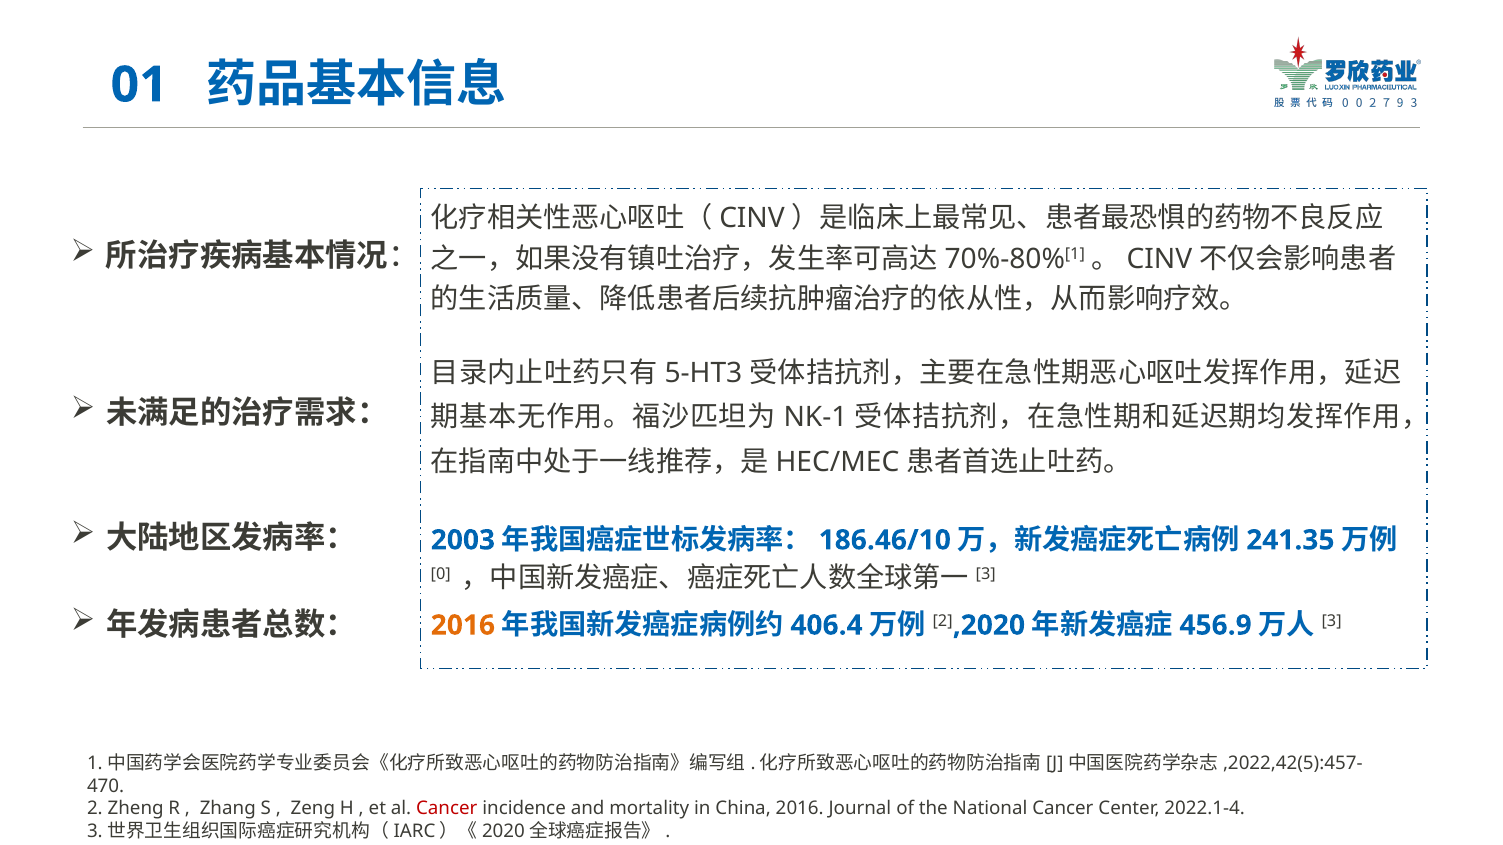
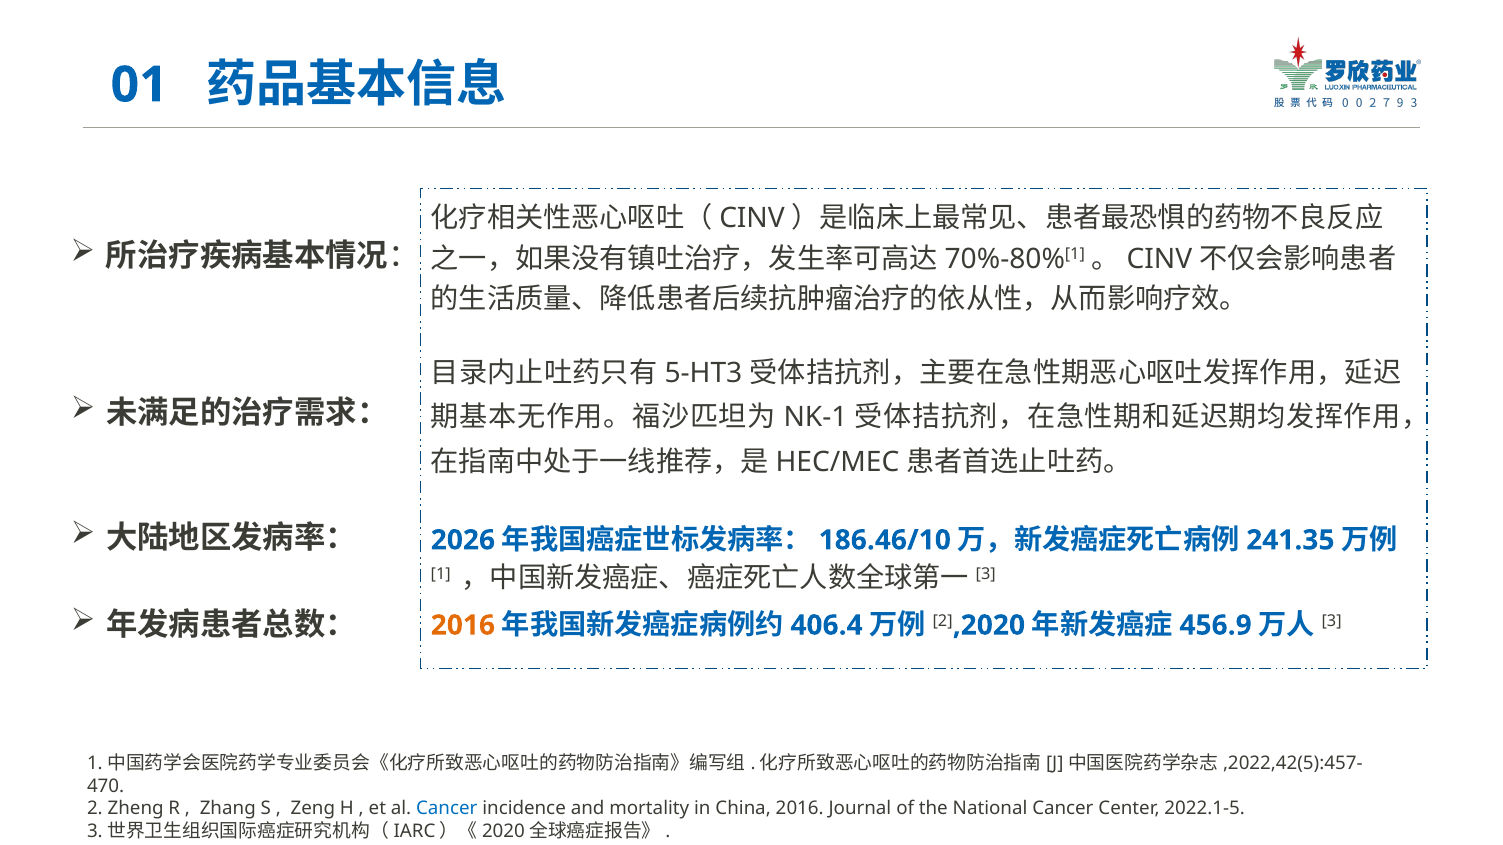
2003: 2003 -> 2026
0: 0 -> 1
Cancer at (447, 809) colour: red -> blue
2022.1-4: 2022.1-4 -> 2022.1-5
